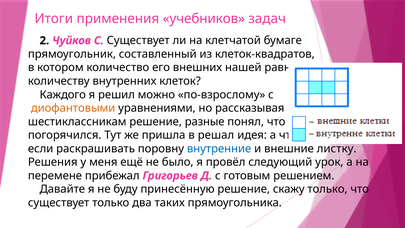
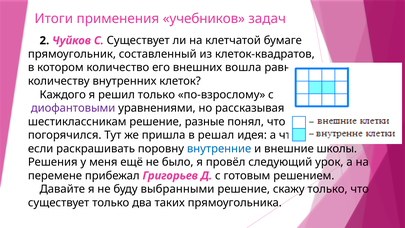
нашей: нашей -> вошла
решил можно: можно -> только
диофантовыми colour: orange -> purple
листку: листку -> школы
принесённую: принесённую -> выбранными
